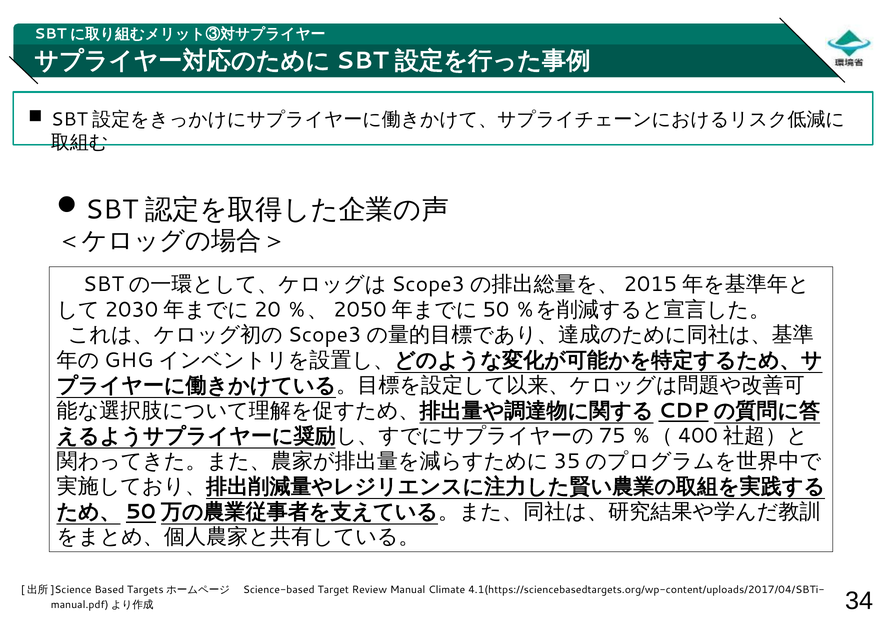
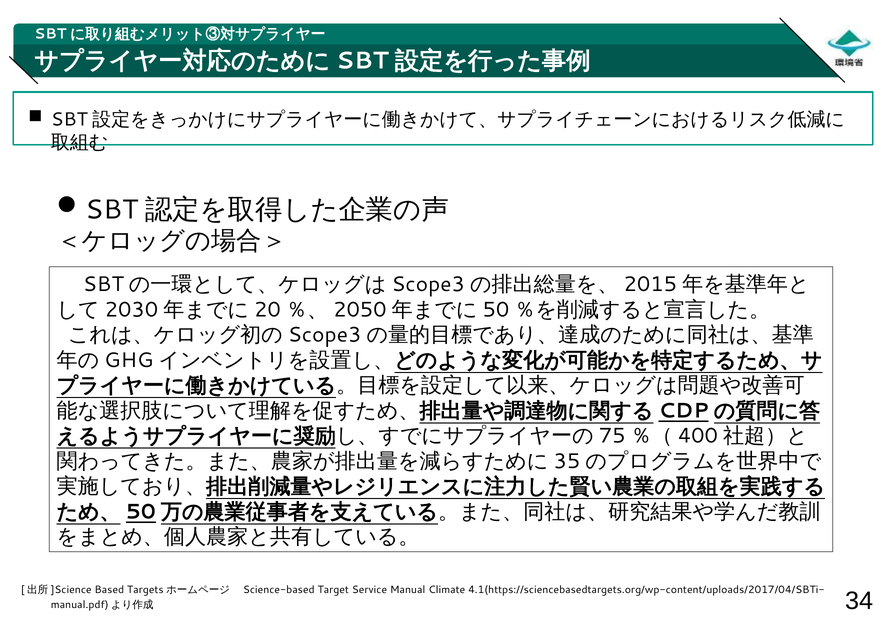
Review: Review -> Service
